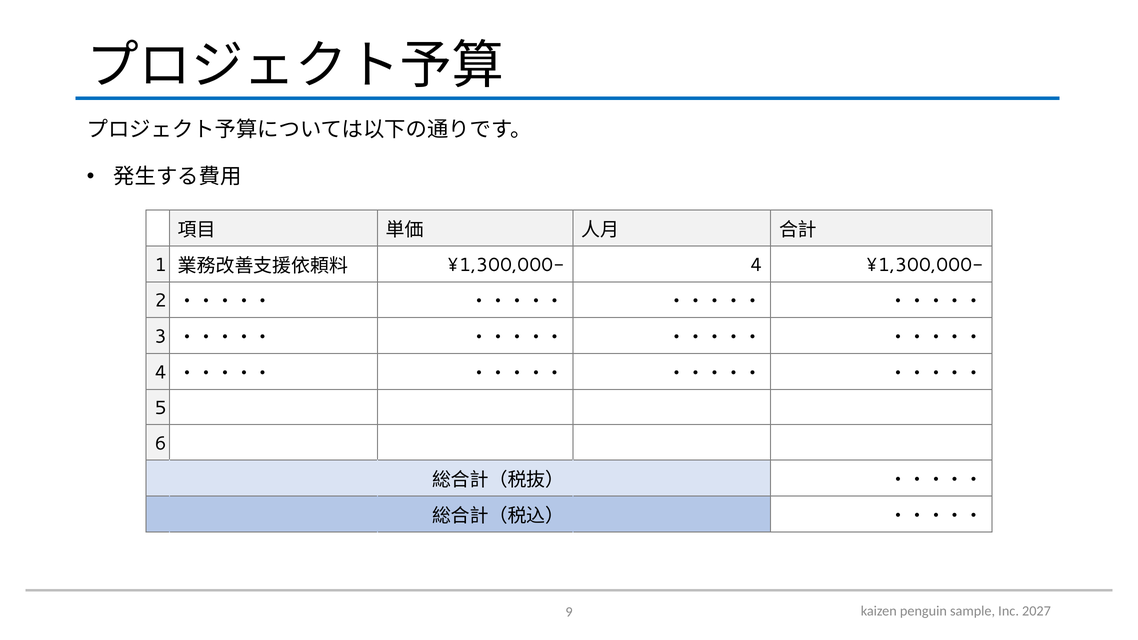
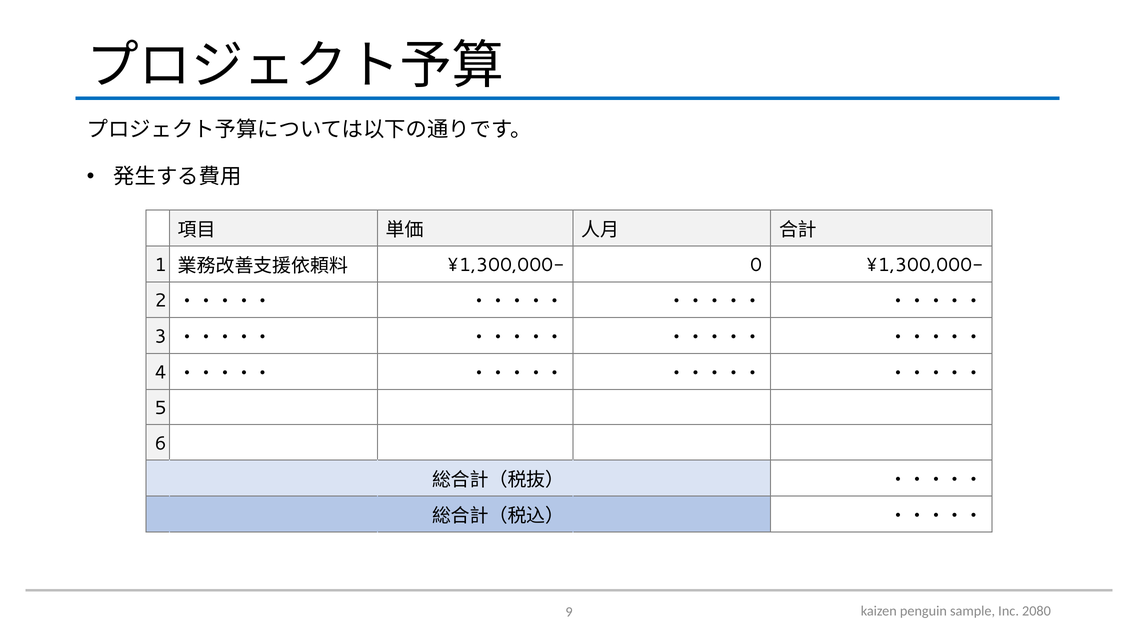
¥1,300,000- 4: 4 -> 0
2027: 2027 -> 2080
